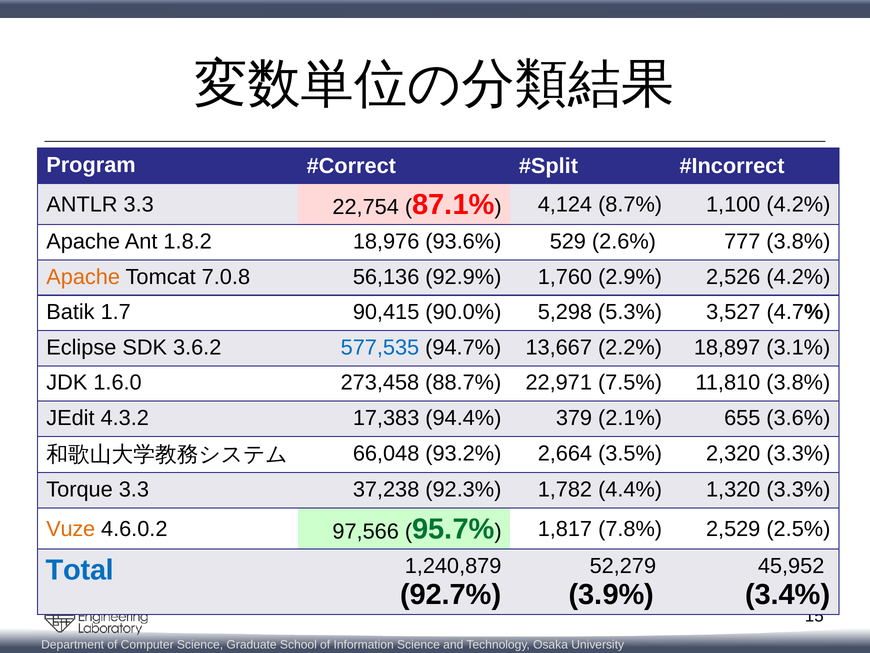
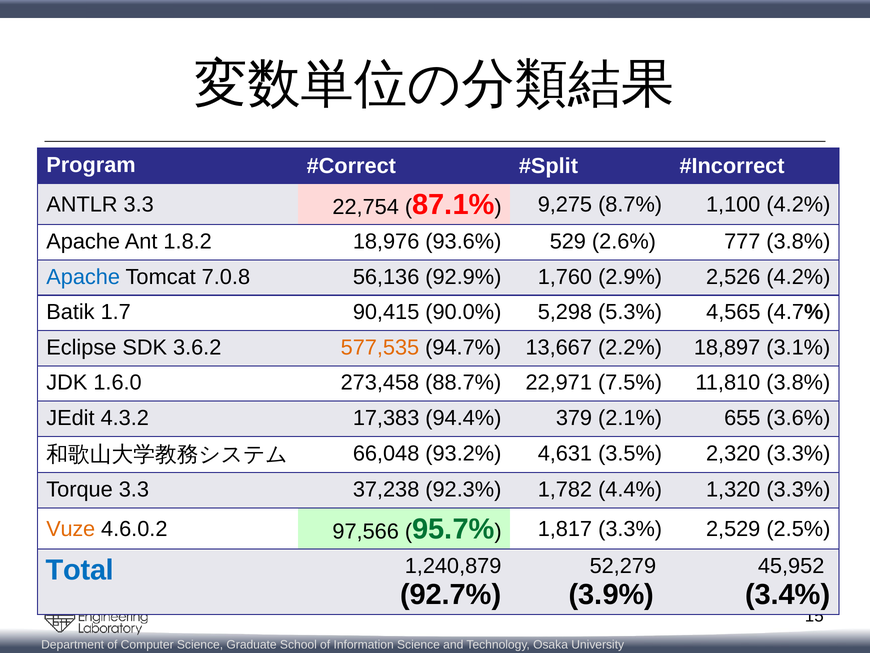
4,124: 4,124 -> 9,275
Apache at (83, 277) colour: orange -> blue
3,527: 3,527 -> 4,565
577,535 colour: blue -> orange
2,664: 2,664 -> 4,631
1,817 7.8%: 7.8% -> 3.3%
